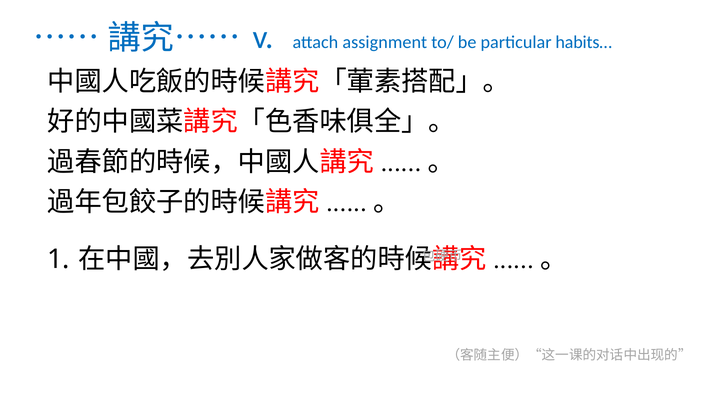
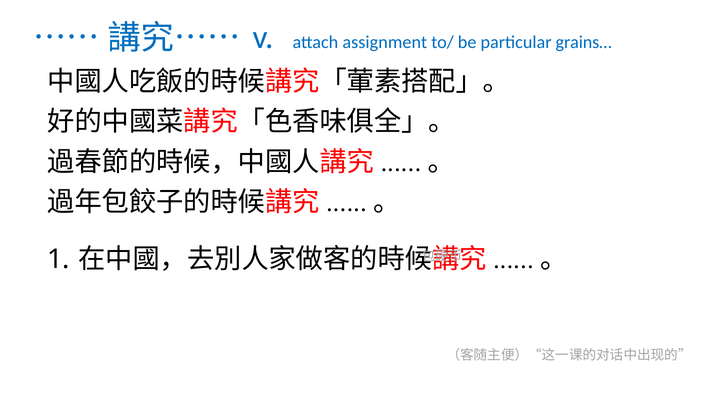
habits…: habits… -> grains…
